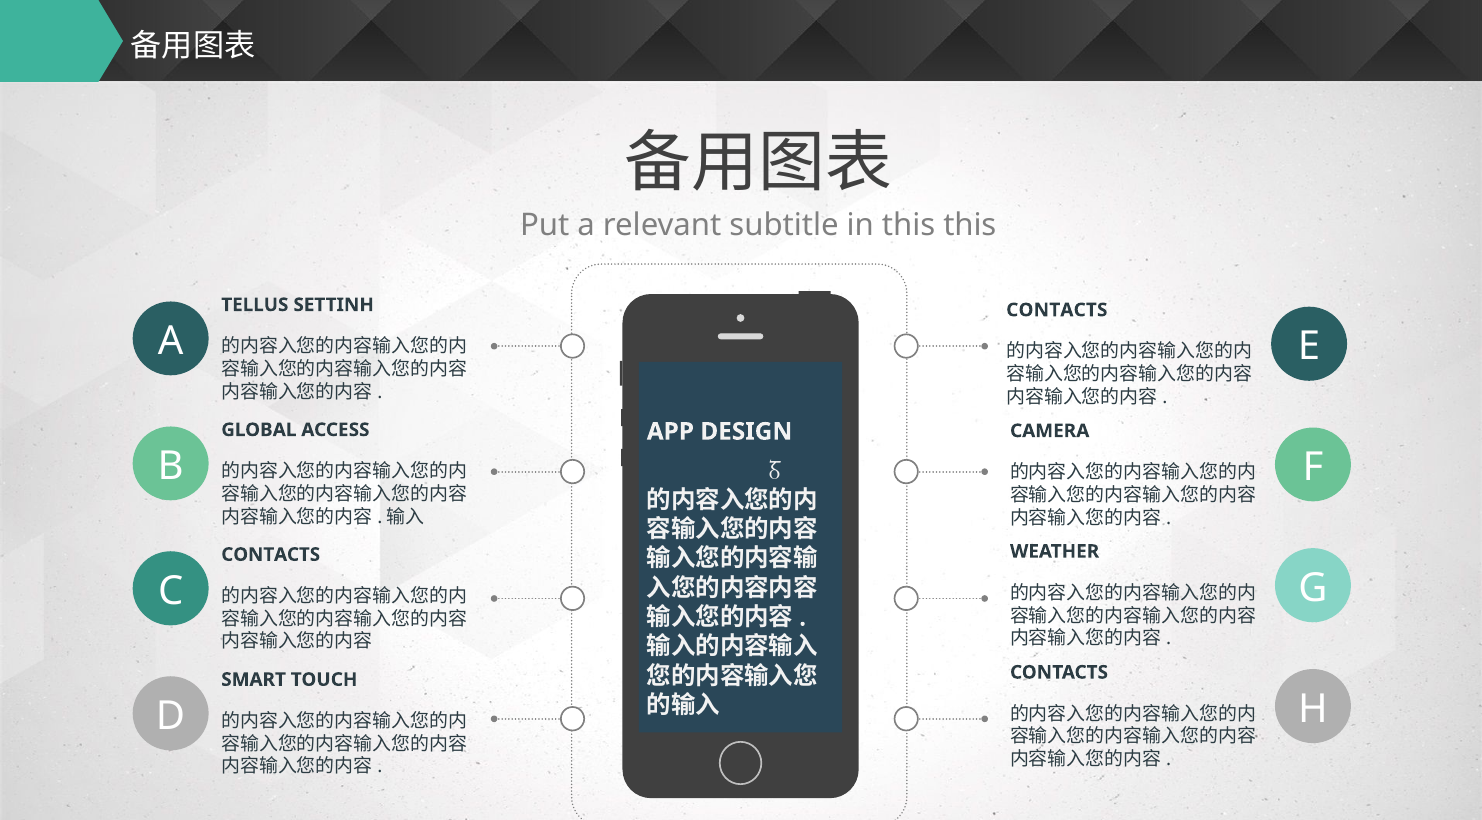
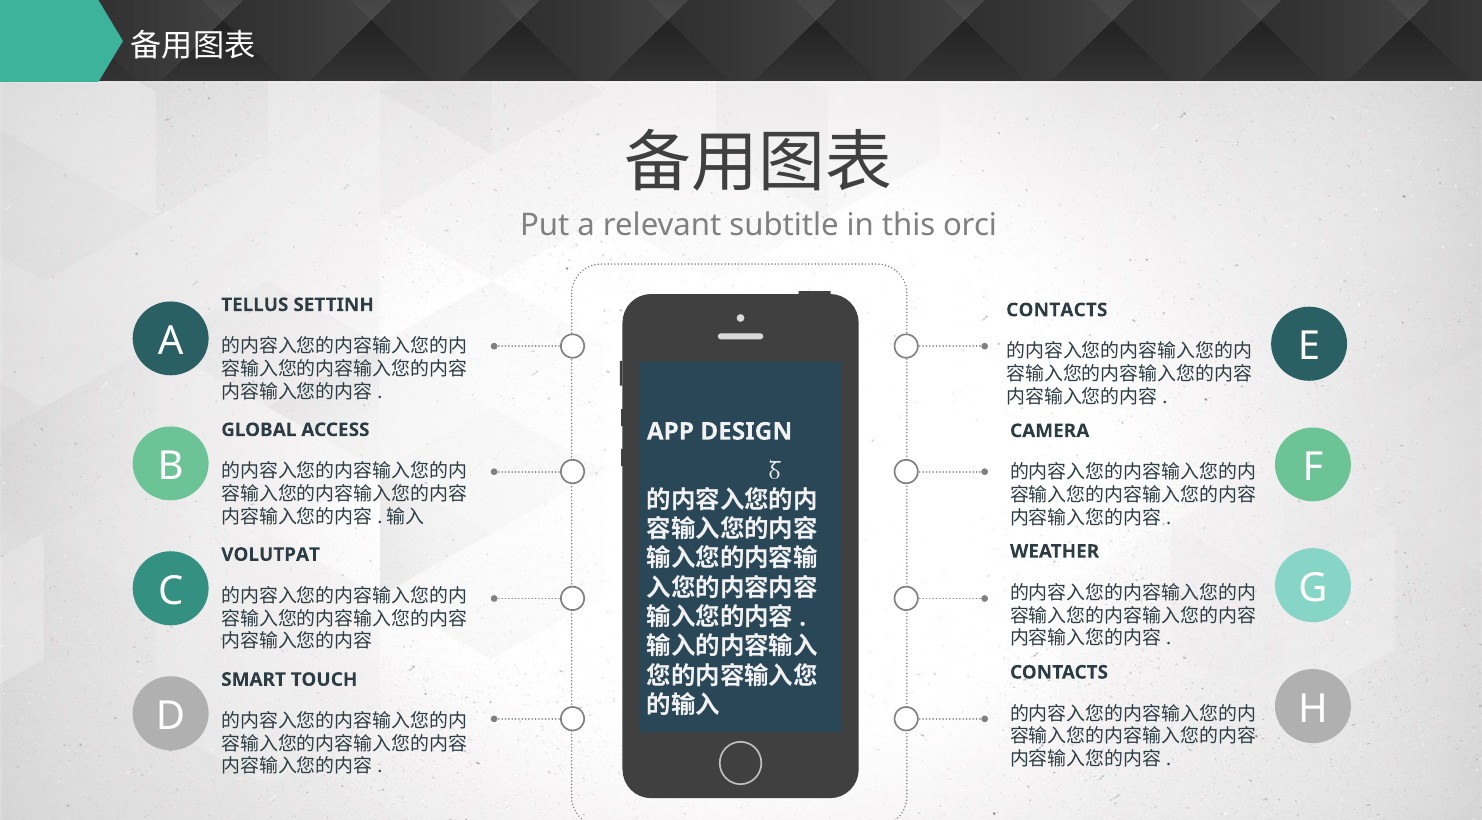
this this: this -> orci
CONTACTS at (271, 554): CONTACTS -> VOLUTPAT
